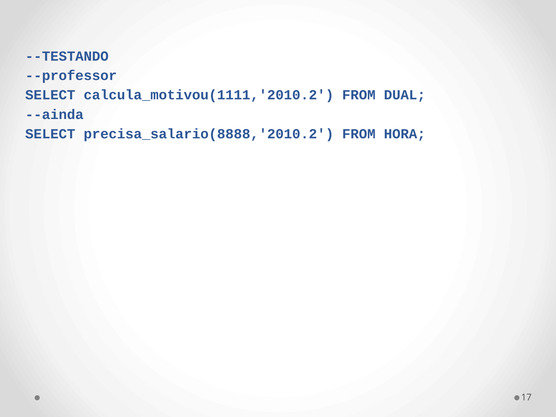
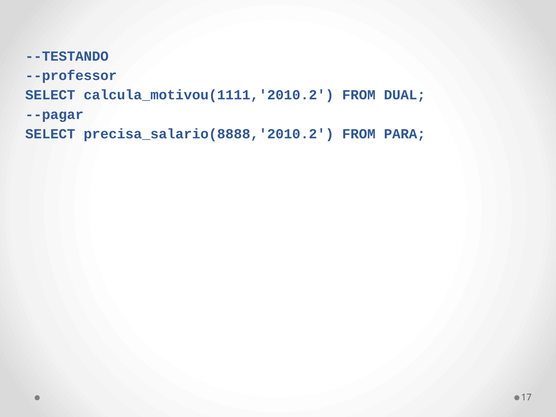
--ainda: --ainda -> --pagar
HORA: HORA -> PARA
